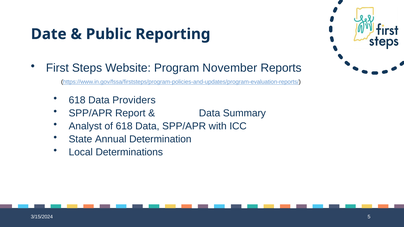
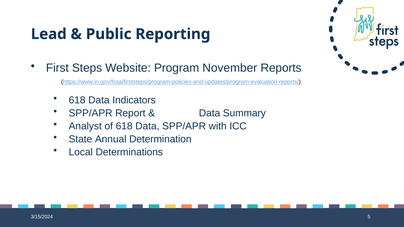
Date: Date -> Lead
Providers: Providers -> Indicators
